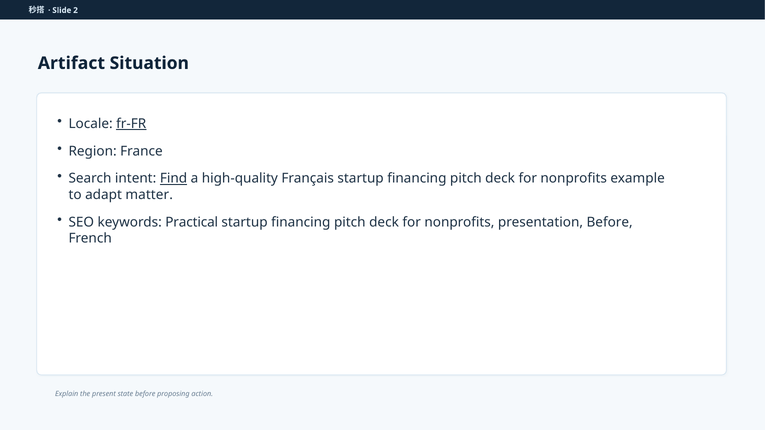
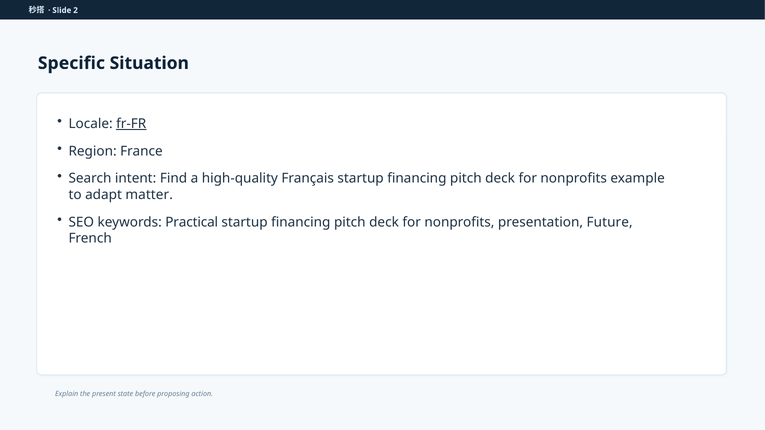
Artifact: Artifact -> Specific
Find underline: present -> none
presentation Before: Before -> Future
